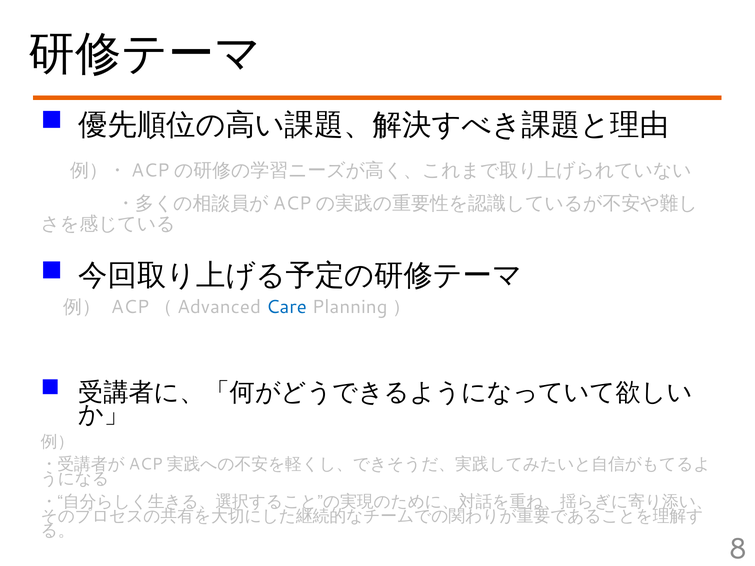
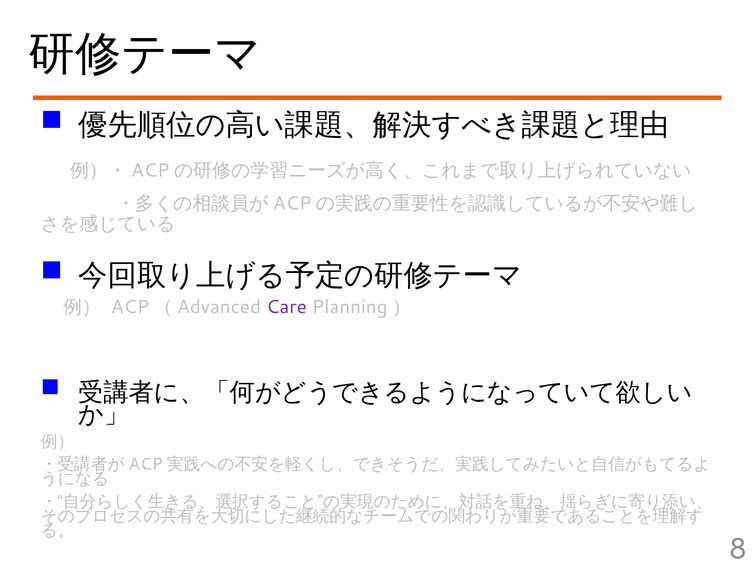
Care colour: blue -> purple
